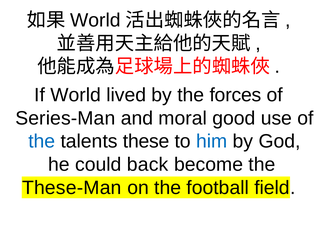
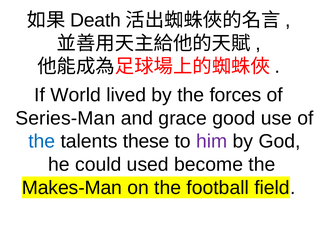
World at (95, 20): World -> Death
moral: moral -> grace
him colour: blue -> purple
back: back -> used
These-Man: These-Man -> Makes-Man
